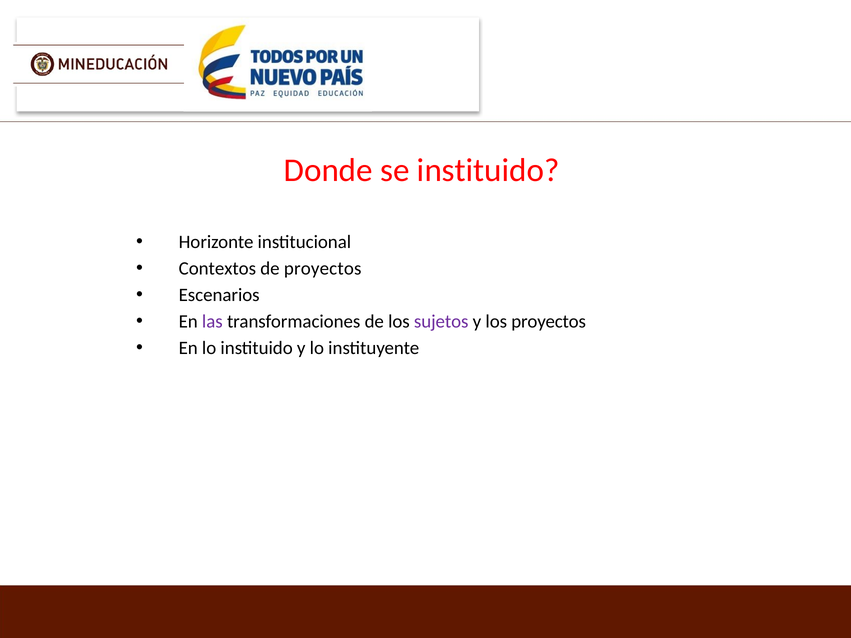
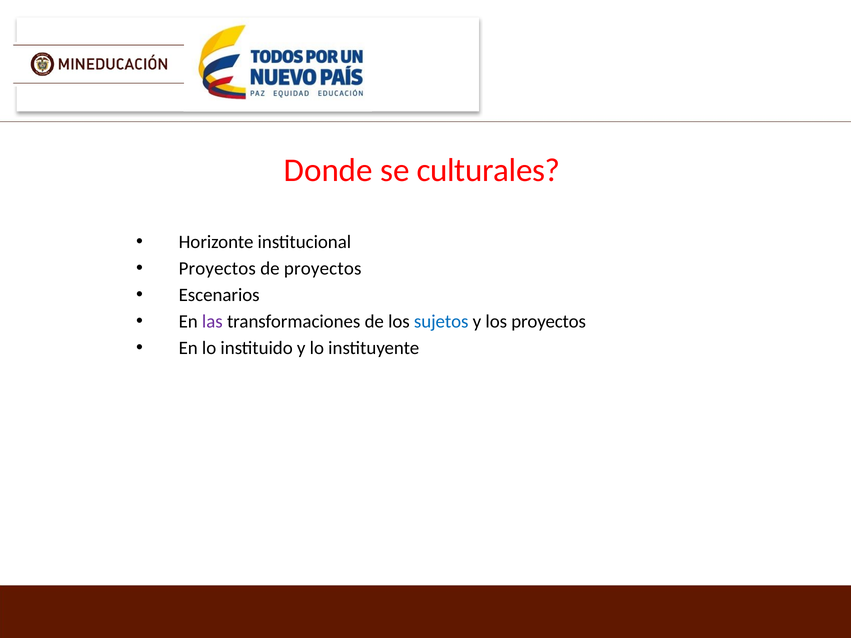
se instituido: instituido -> culturales
Contextos at (217, 269): Contextos -> Proyectos
sujetos colour: purple -> blue
